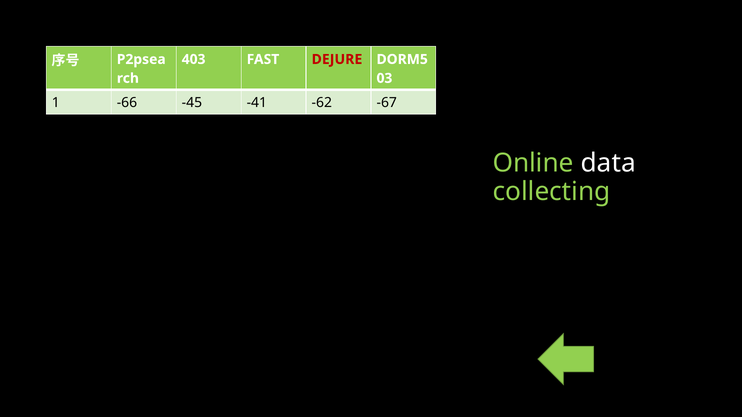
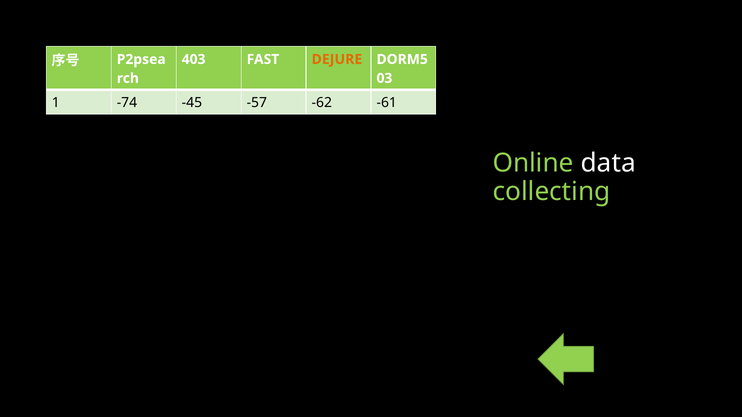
DEJURE colour: red -> orange
-66: -66 -> -74
-41: -41 -> -57
-67: -67 -> -61
